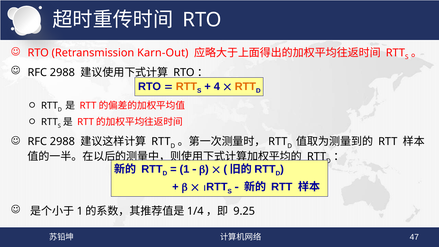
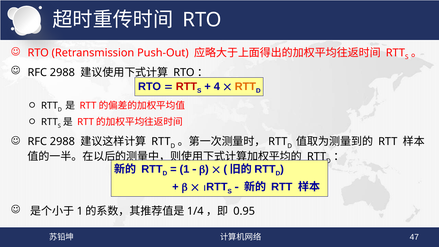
Karn-Out: Karn-Out -> Push-Out
RTT at (186, 86) colour: orange -> red
9.25: 9.25 -> 0.95
